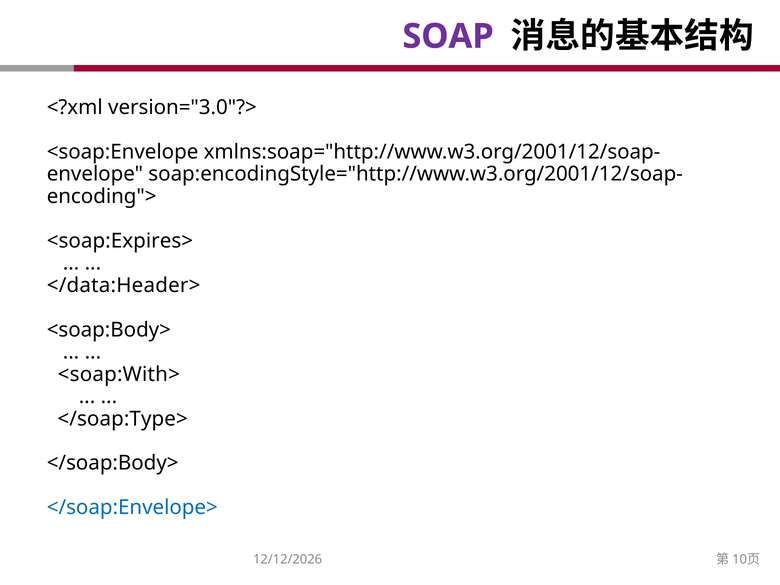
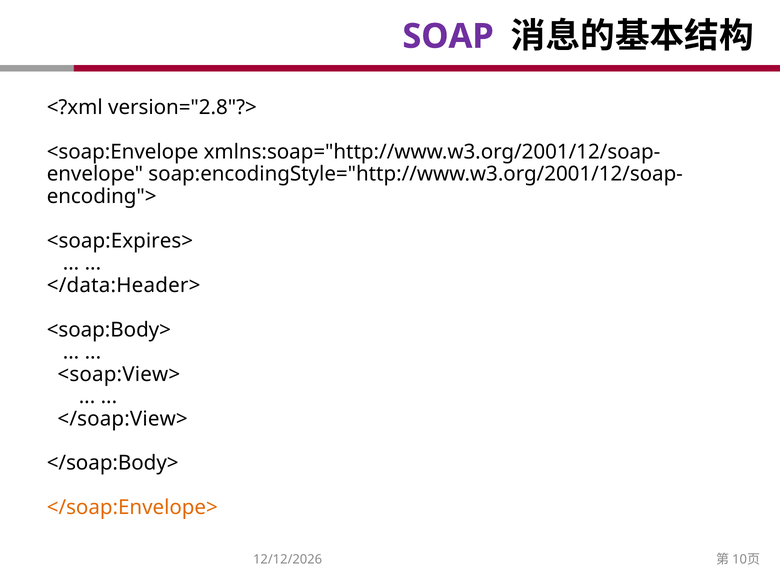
version="3.0"?>: version="3.0"?> -> version="2.8"?>
<soap:With>: <soap:With> -> <soap:View>
</soap:Type>: </soap:Type> -> </soap:View>
</soap:Envelope> colour: blue -> orange
